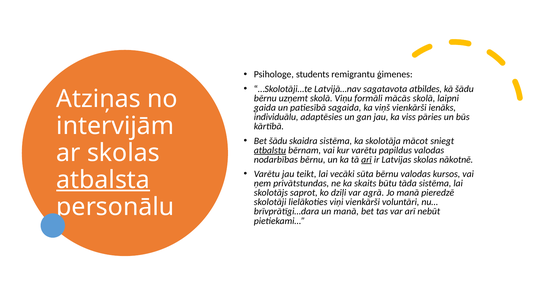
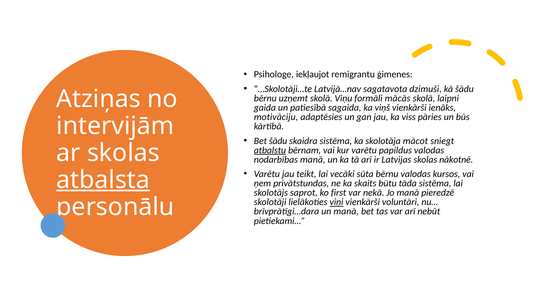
students: students -> iekļaujot
atbildes: atbildes -> dzimuši
individuālu: individuālu -> motivāciju
nodarbības bērnu: bērnu -> manā
arī at (366, 160) underline: present -> none
dziļi: dziļi -> first
agrā: agrā -> nekā
viņi underline: none -> present
